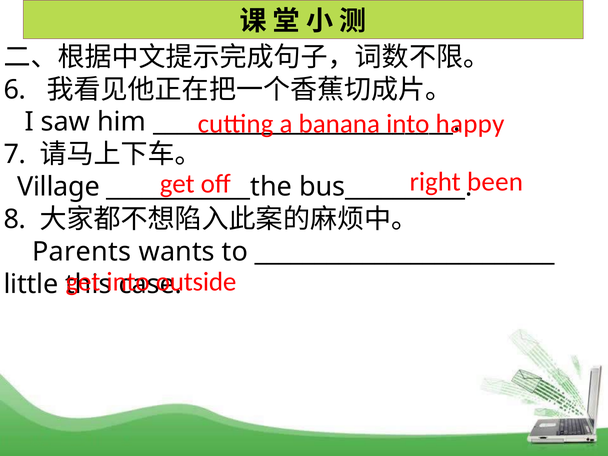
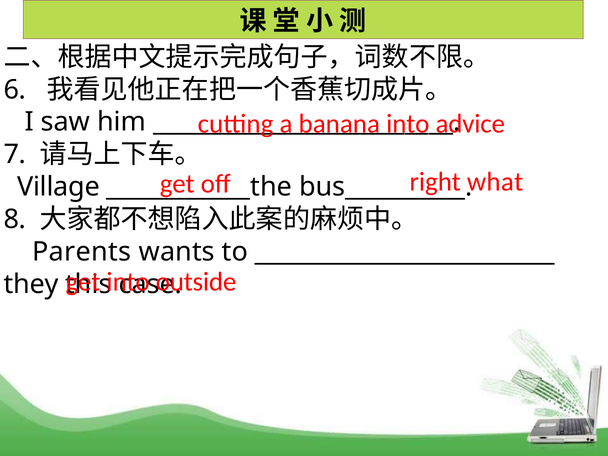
happy: happy -> advice
been: been -> what
little: little -> they
